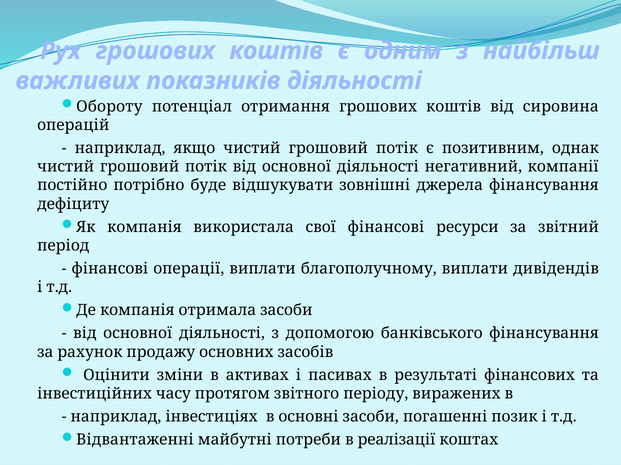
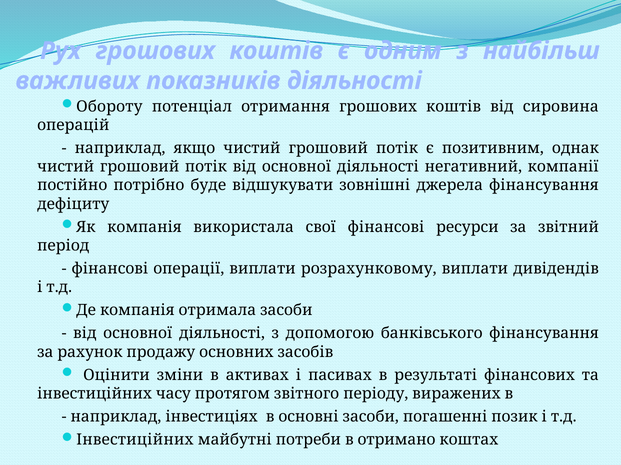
благополучному: благополучному -> розрахунковому
Відвантаженні at (135, 440): Відвантаженні -> Інвестиційних
реалізації: реалізації -> отримано
